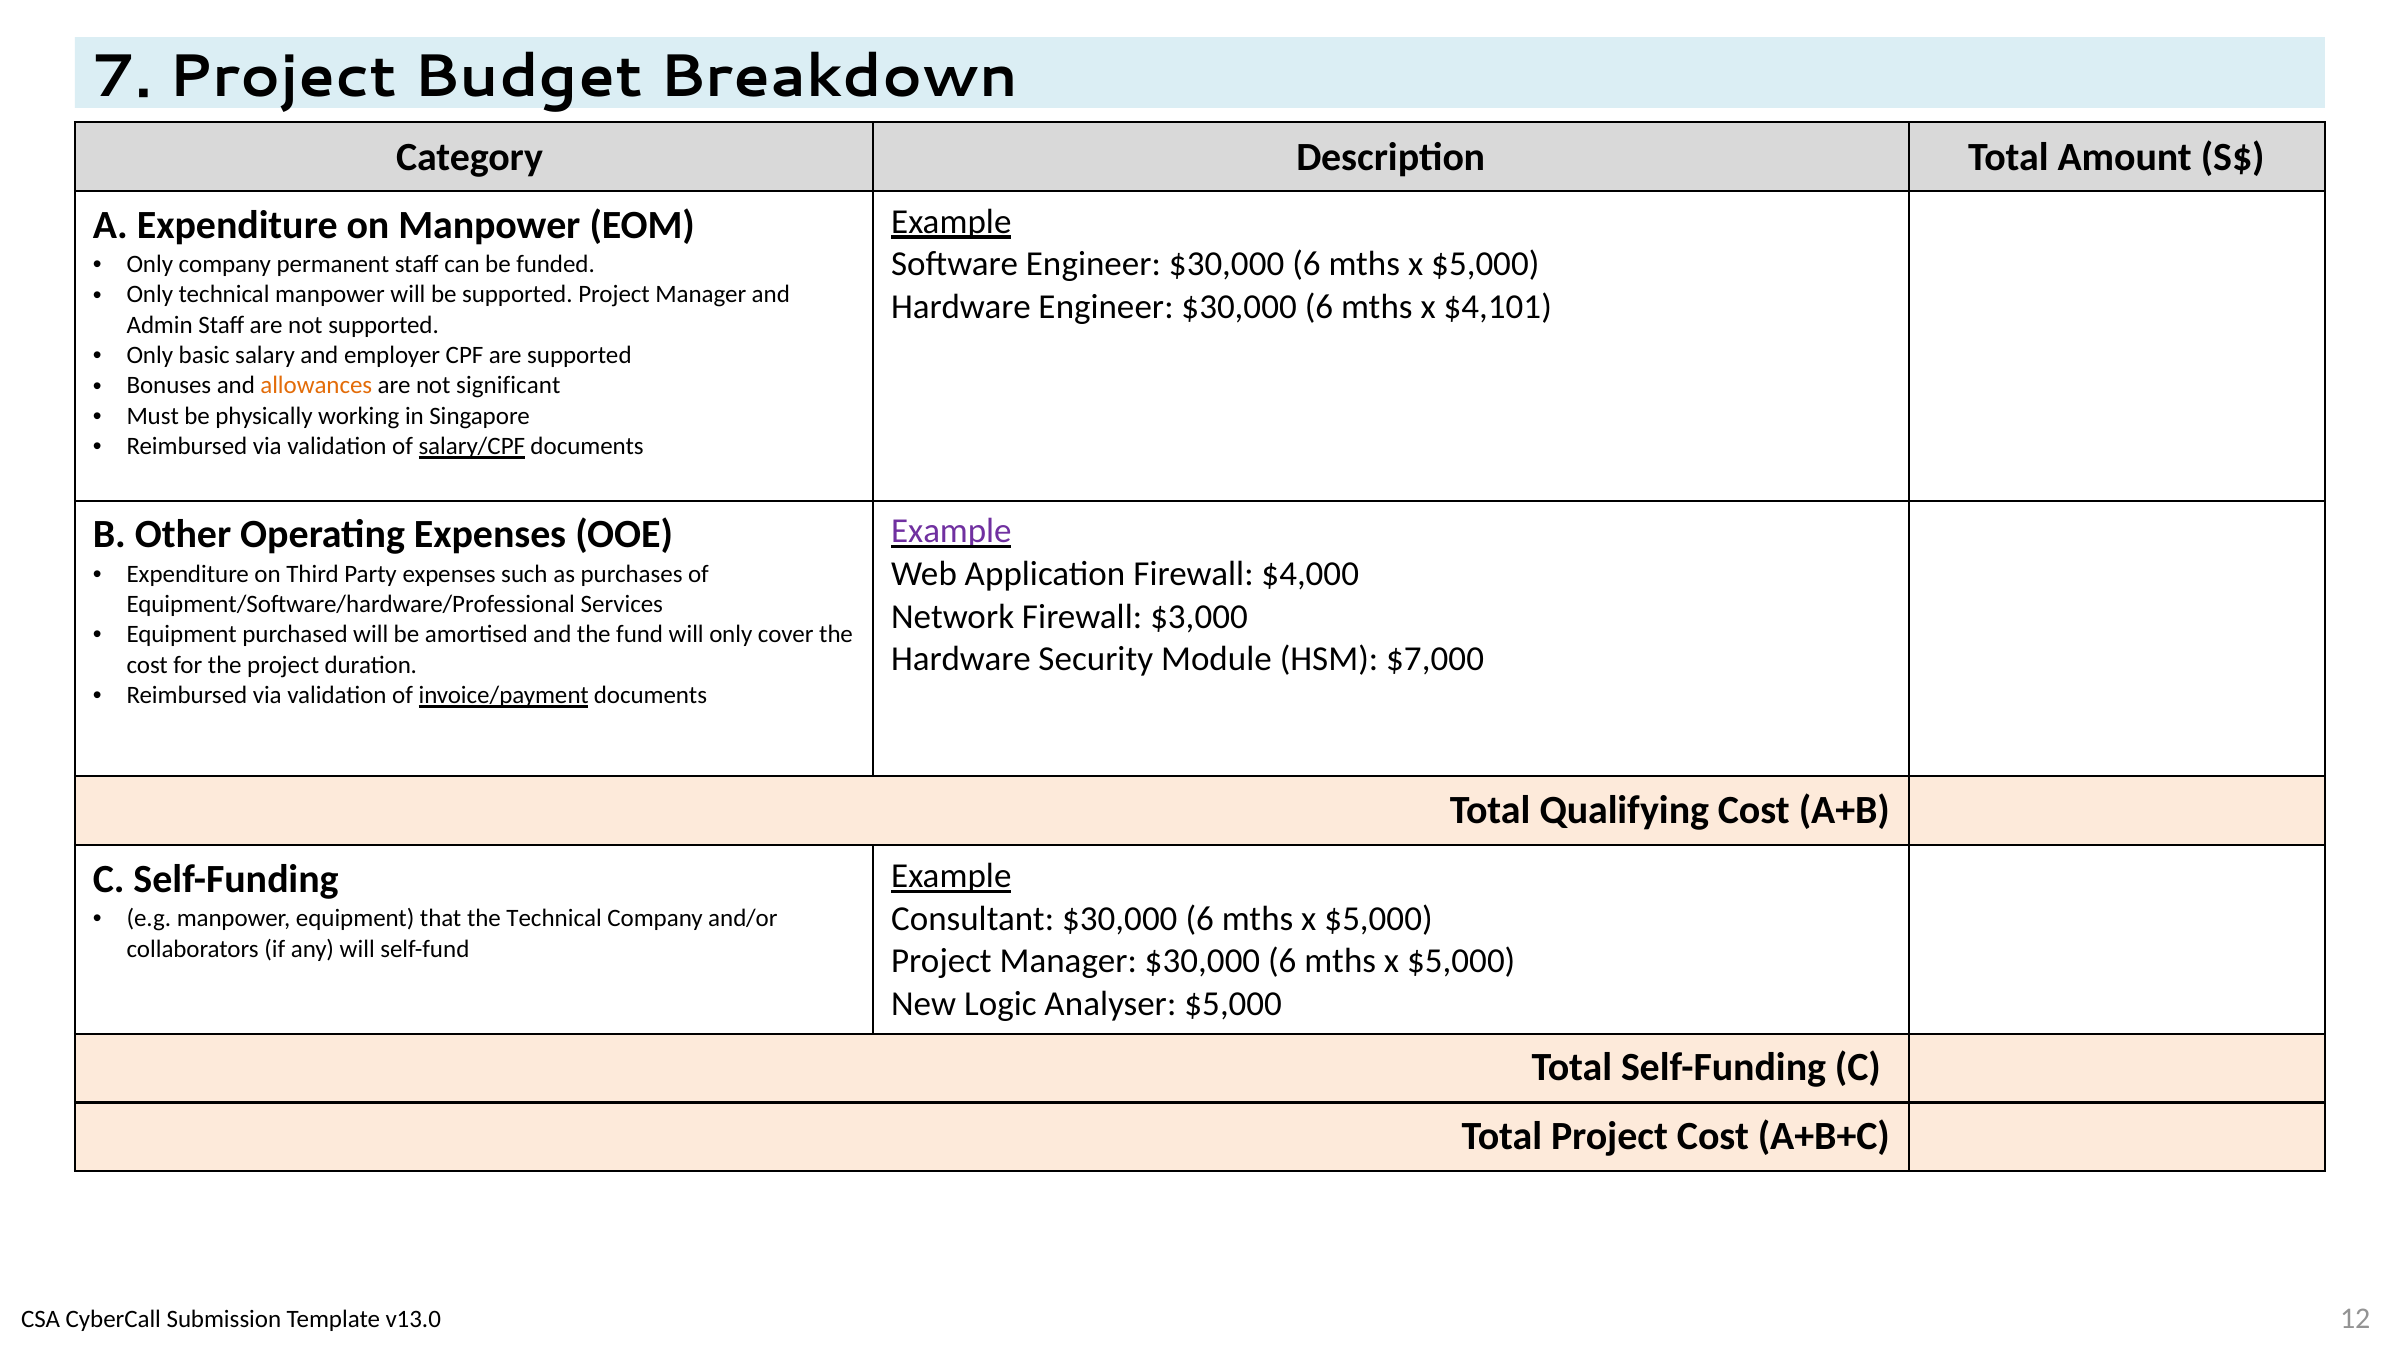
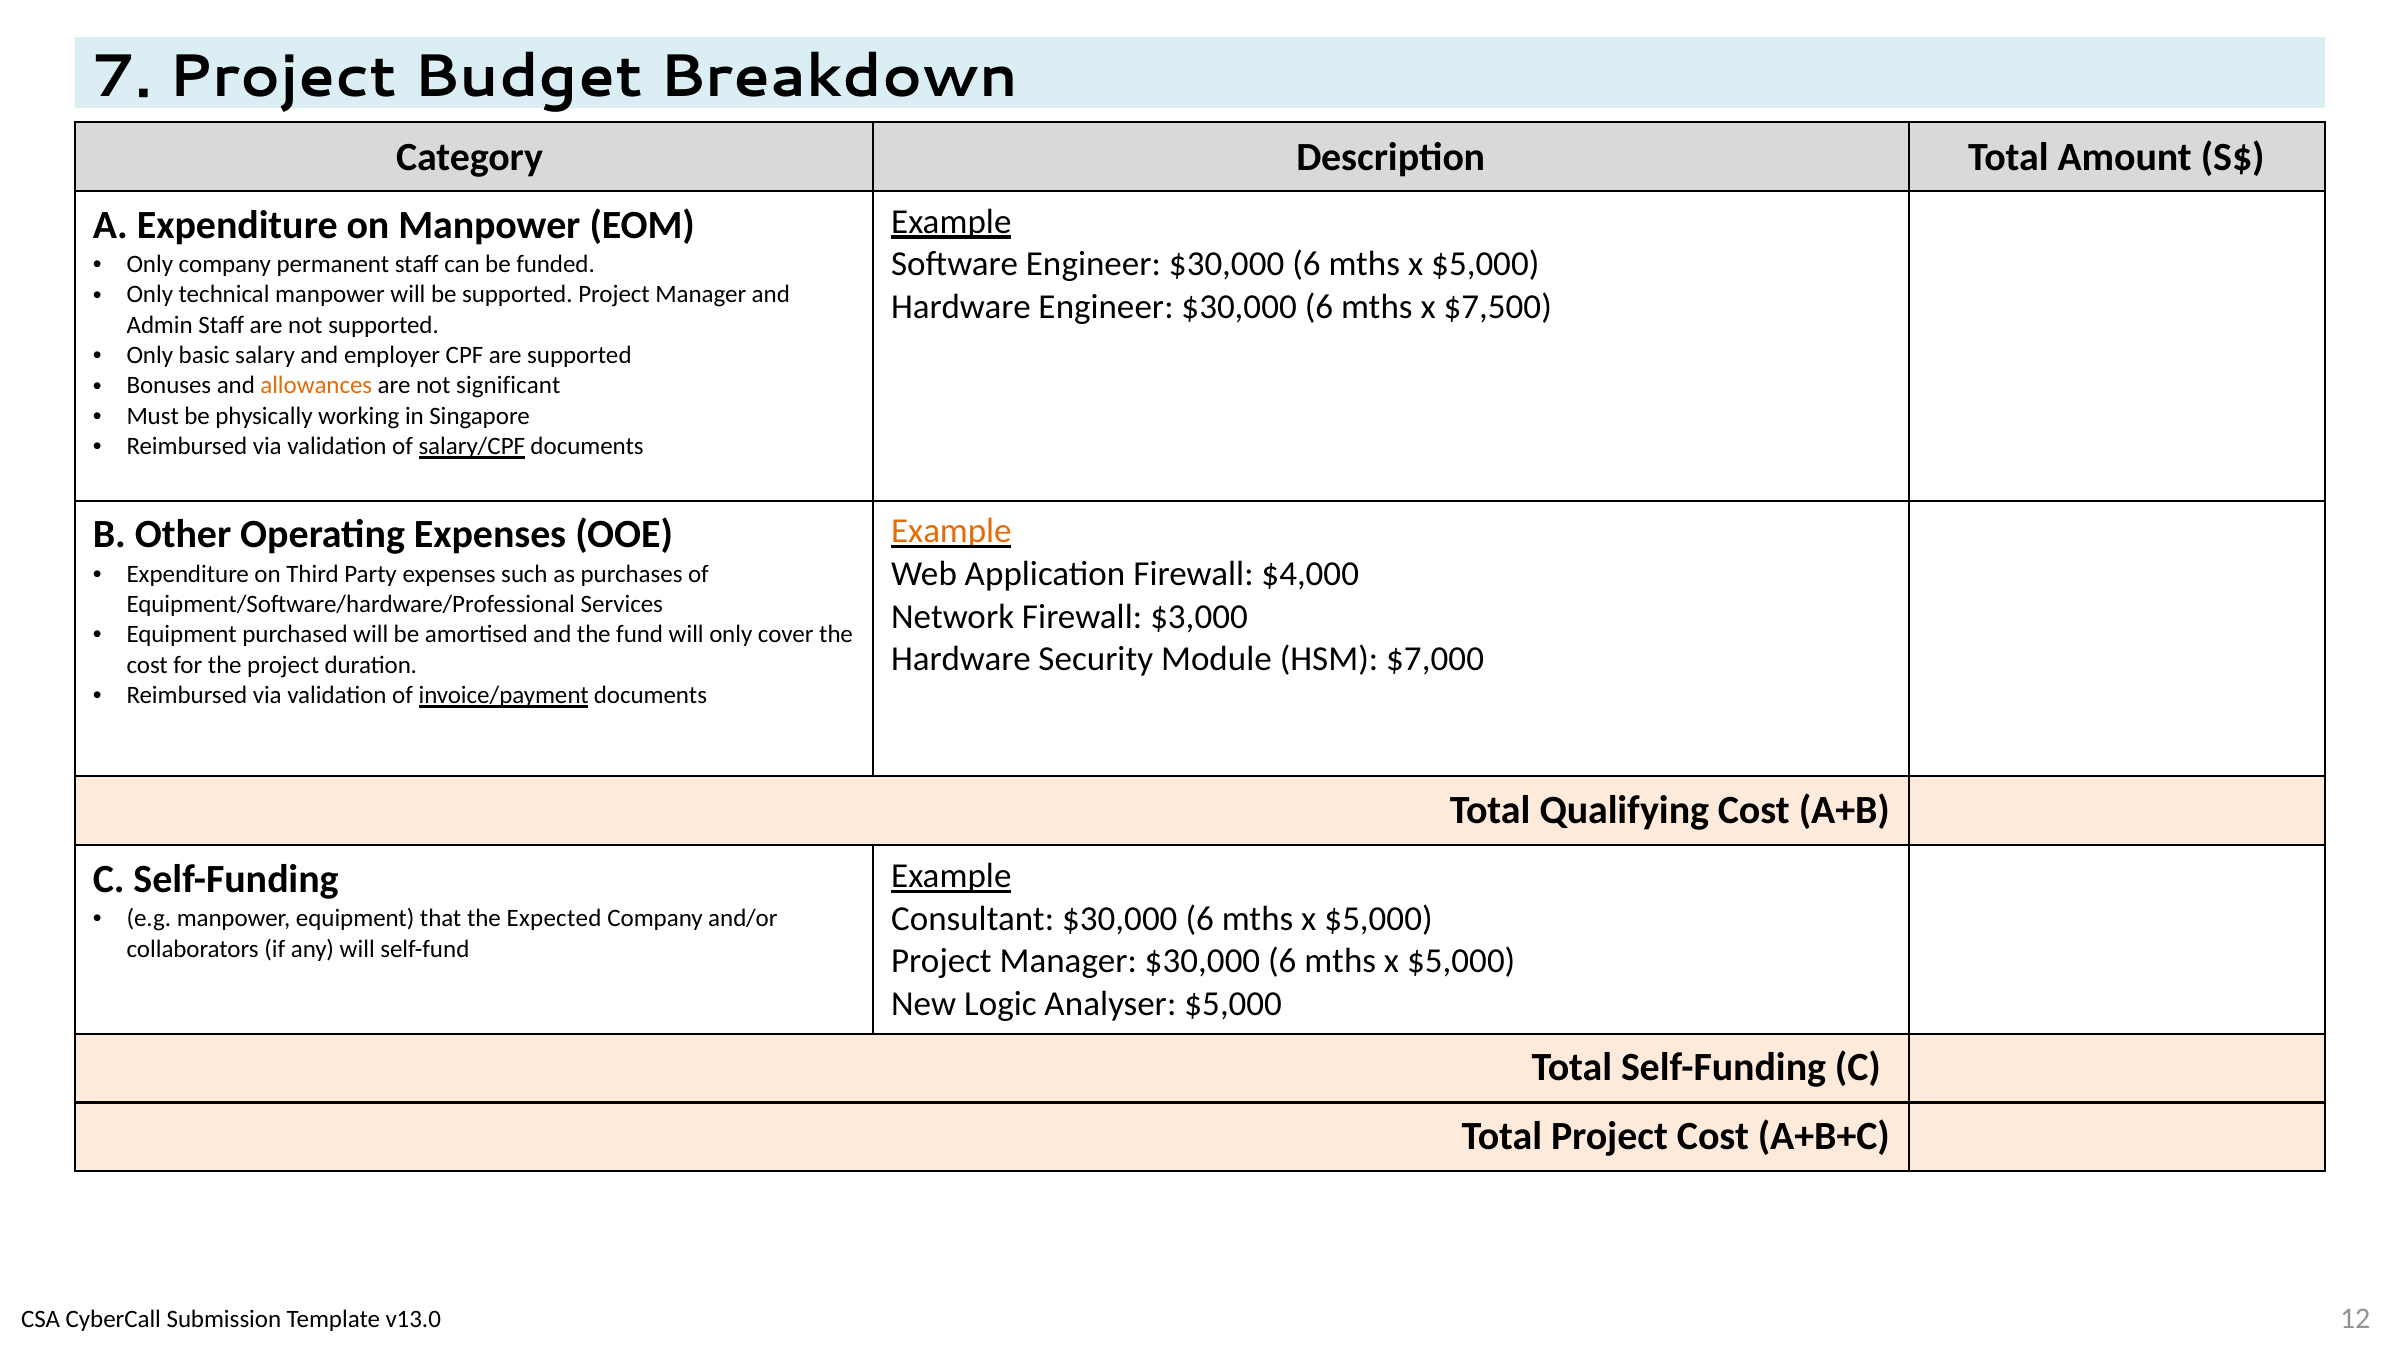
$4,101: $4,101 -> $7,500
Example at (951, 531) colour: purple -> orange
the Technical: Technical -> Expected
